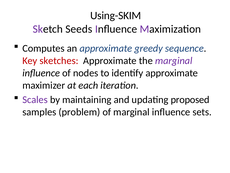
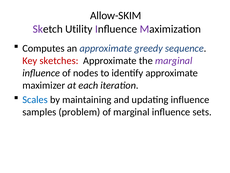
Using-SKIM: Using-SKIM -> Allow-SKIM
Seeds: Seeds -> Utility
Scales colour: purple -> blue
updating proposed: proposed -> influence
